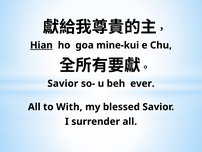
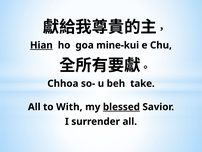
Savior at (63, 83): Savior -> Chhoa
ever: ever -> take
blessed underline: none -> present
